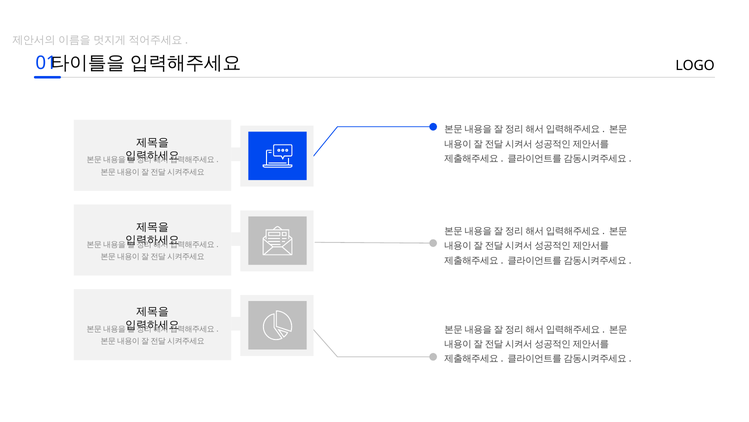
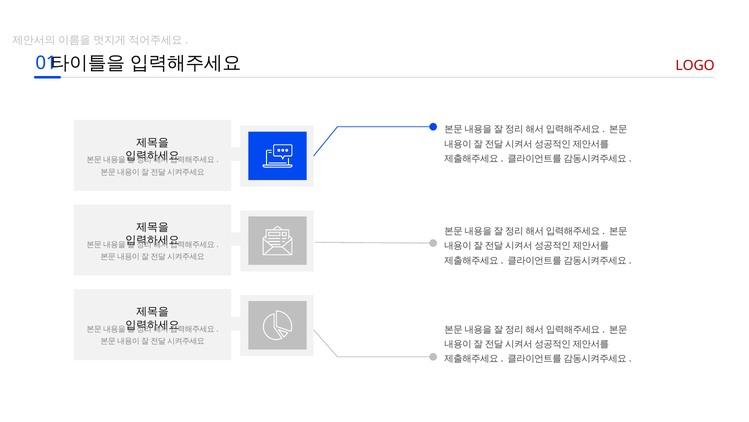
LOGO colour: black -> red
